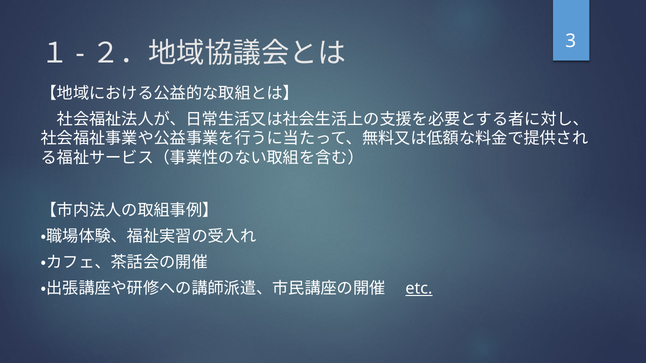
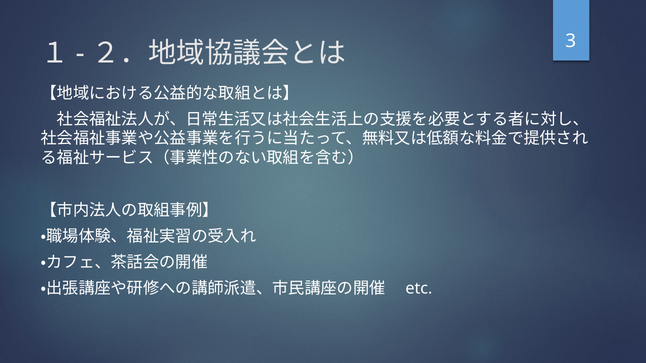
etc underline: present -> none
